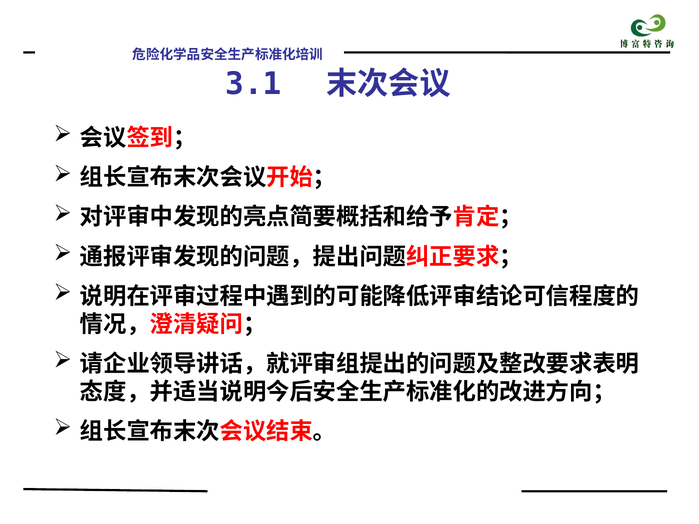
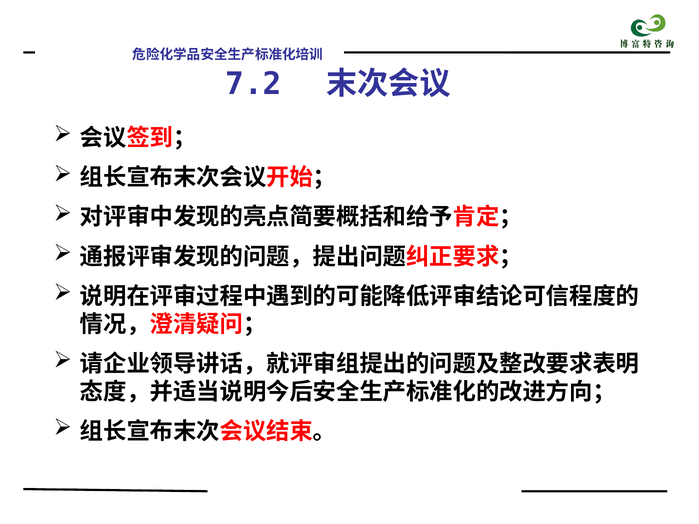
3.1: 3.1 -> 7.2
